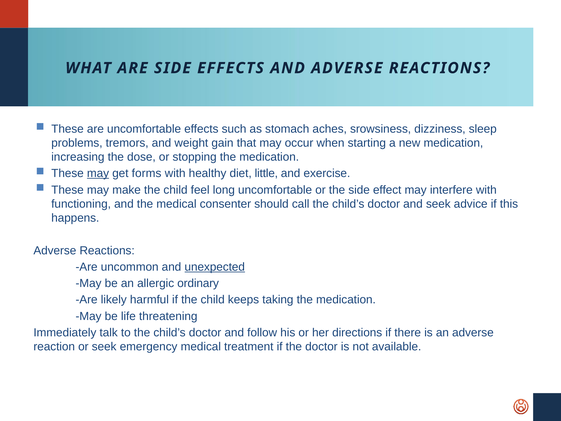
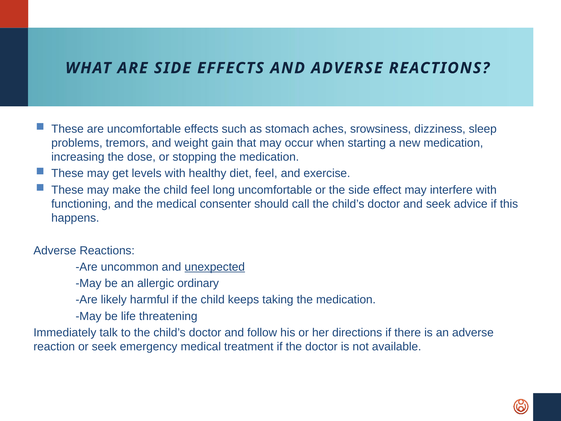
may at (98, 173) underline: present -> none
forms: forms -> levels
diet little: little -> feel
